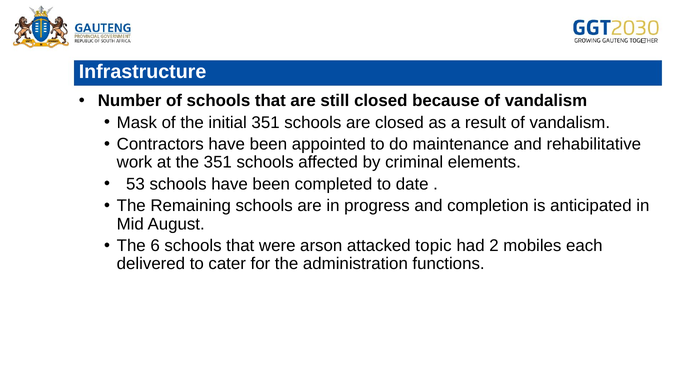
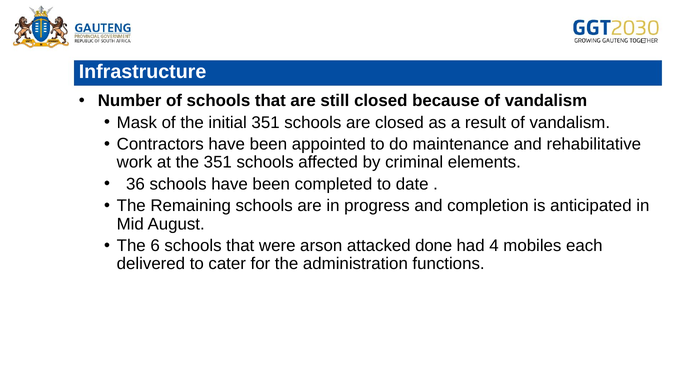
53: 53 -> 36
topic: topic -> done
2: 2 -> 4
